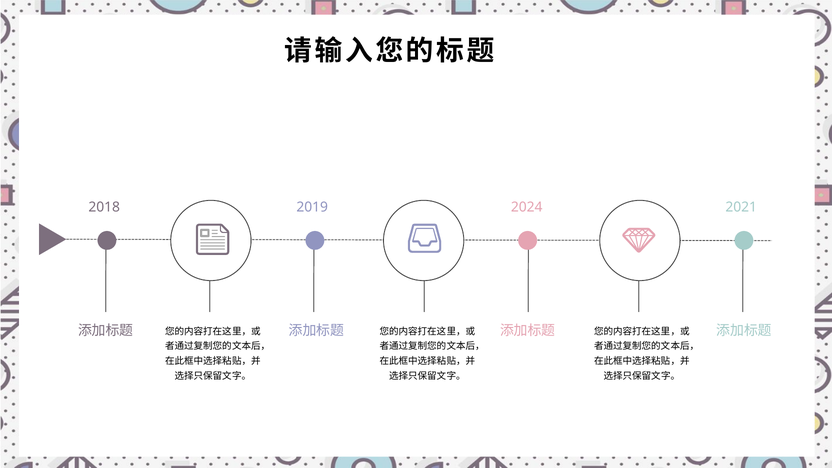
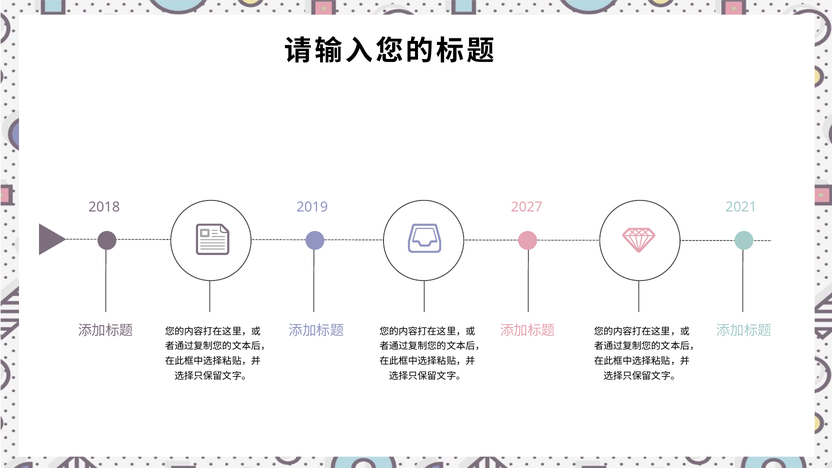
2024: 2024 -> 2027
